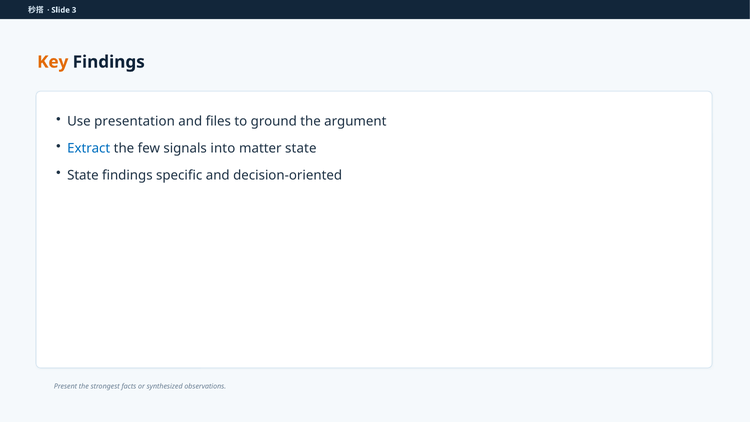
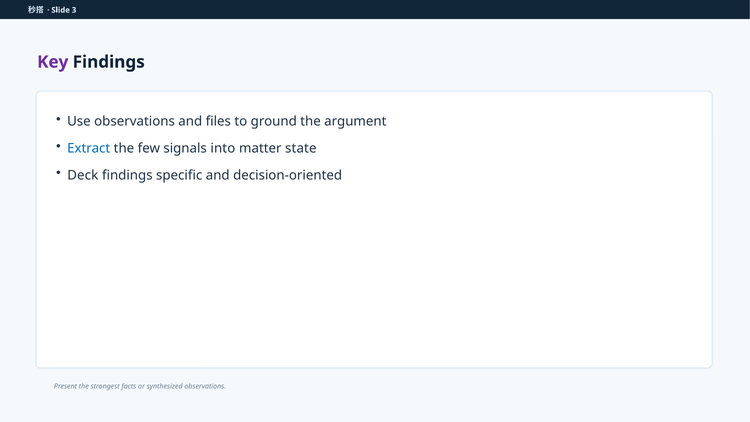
Key colour: orange -> purple
Use presentation: presentation -> observations
State at (83, 175): State -> Deck
